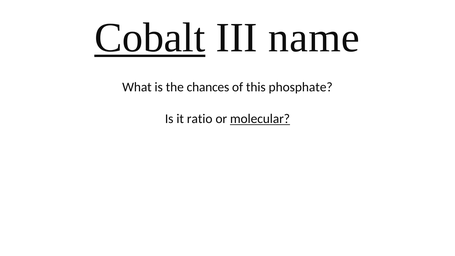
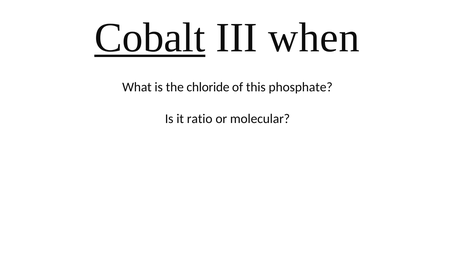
name: name -> when
chances: chances -> chloride
molecular underline: present -> none
